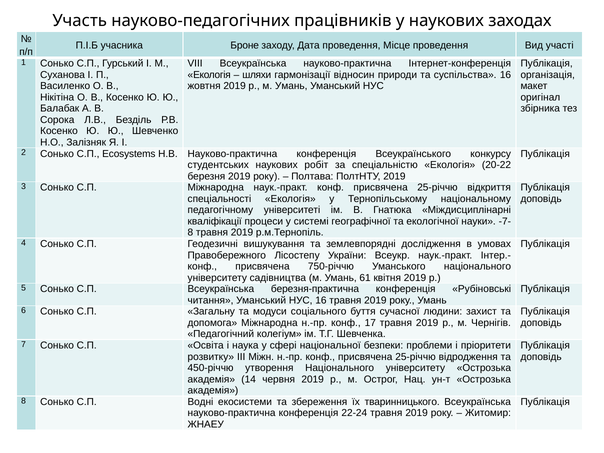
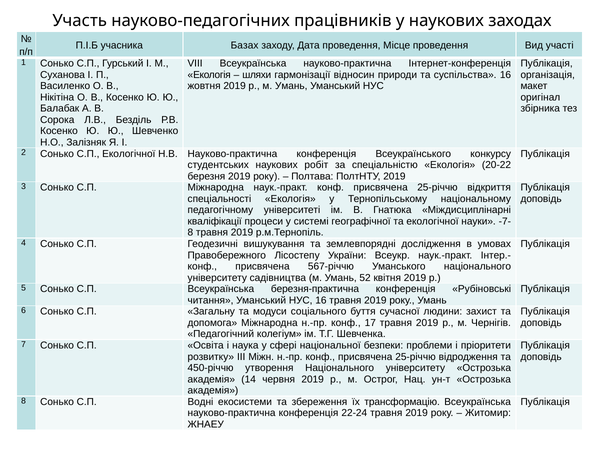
Броне: Броне -> Базах
С.П Ecosystems: Ecosystems -> Екологічної
750-річчю: 750-річчю -> 567-річчю
61: 61 -> 52
тваринницького: тваринницького -> трансформацію
